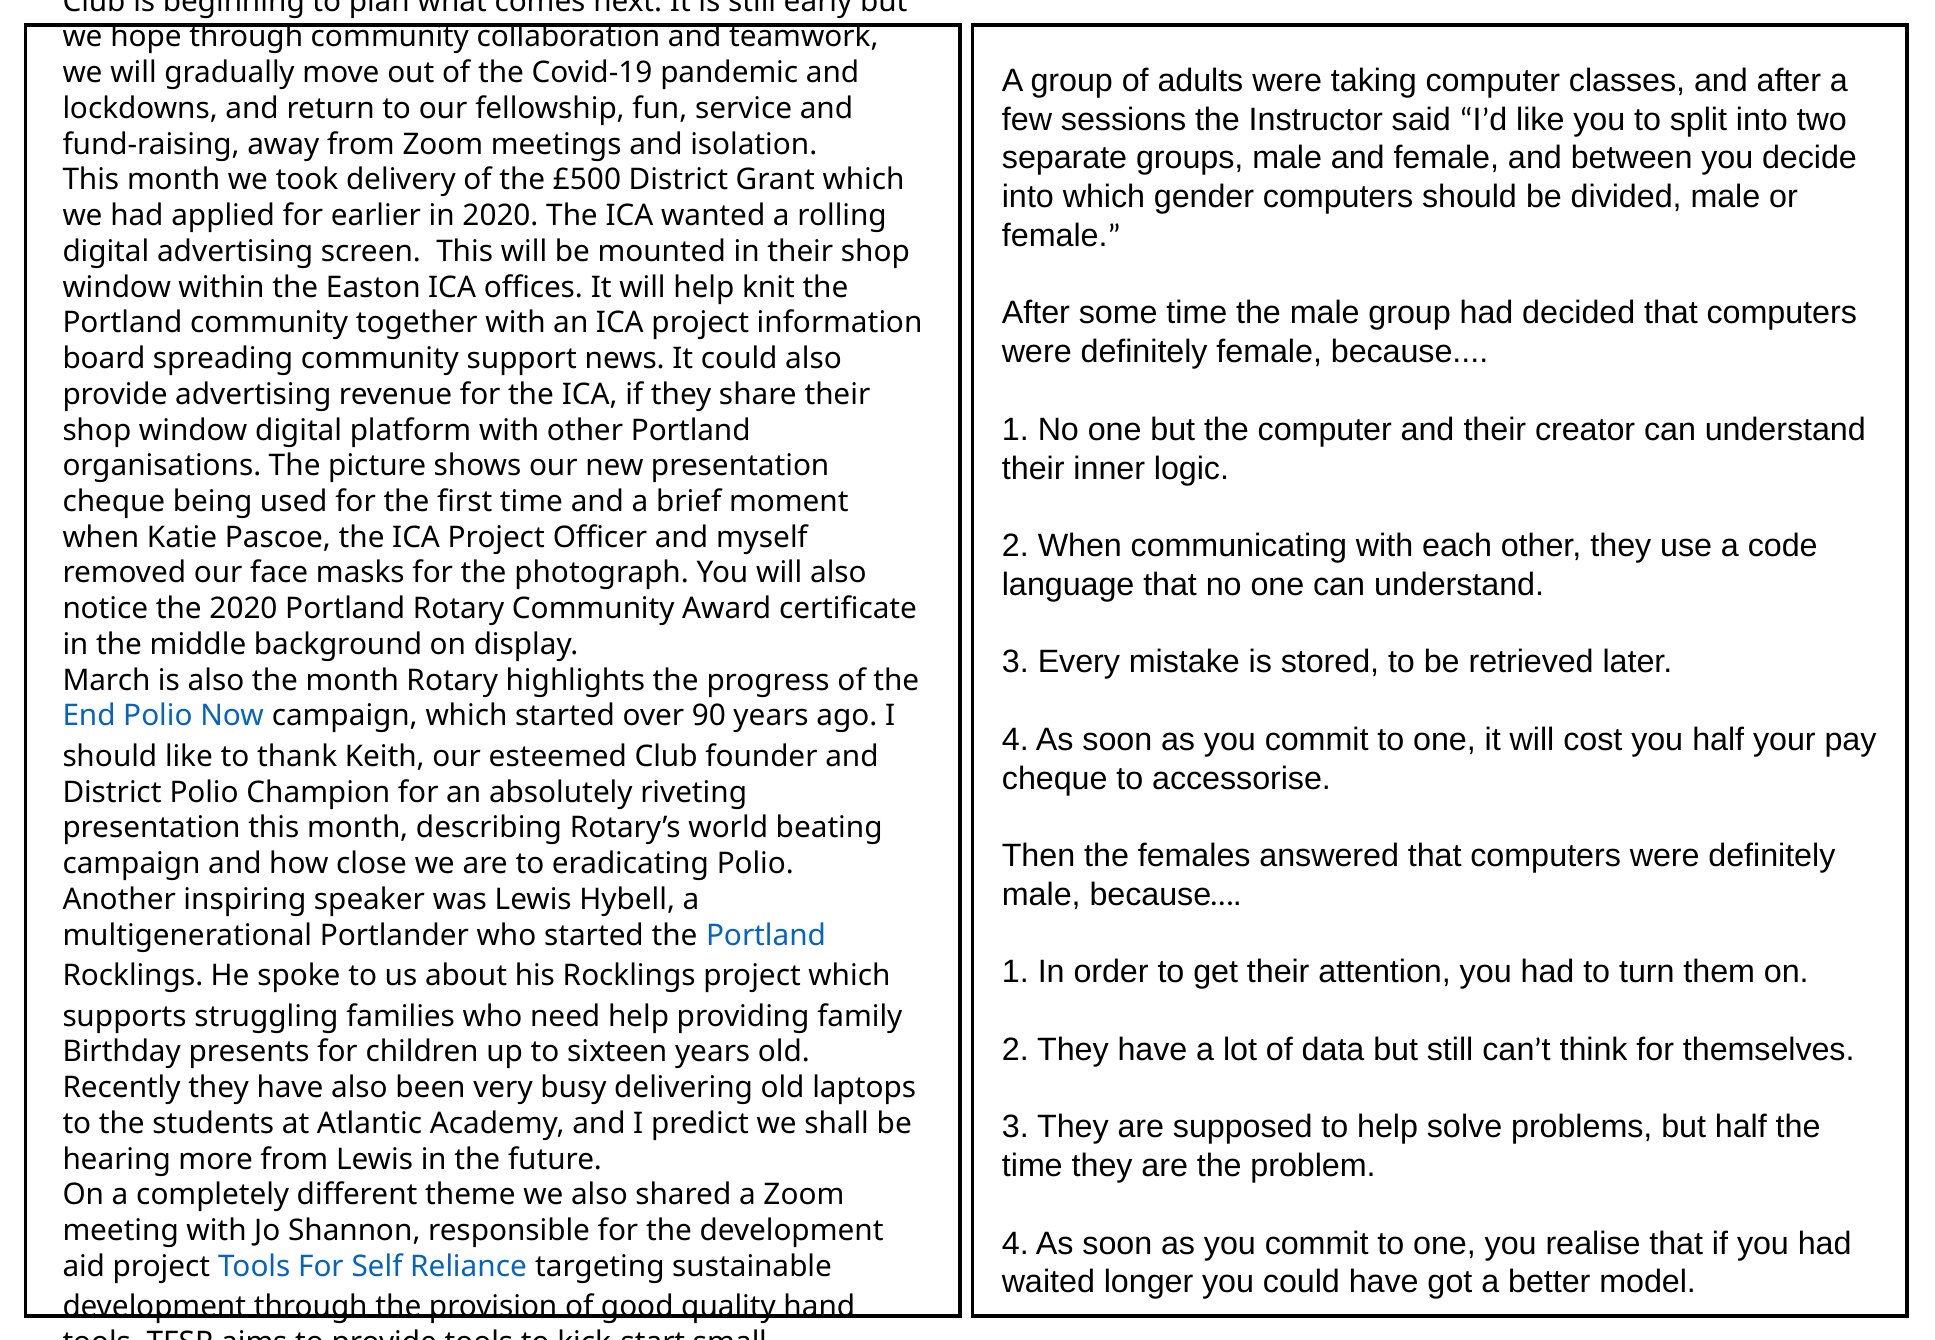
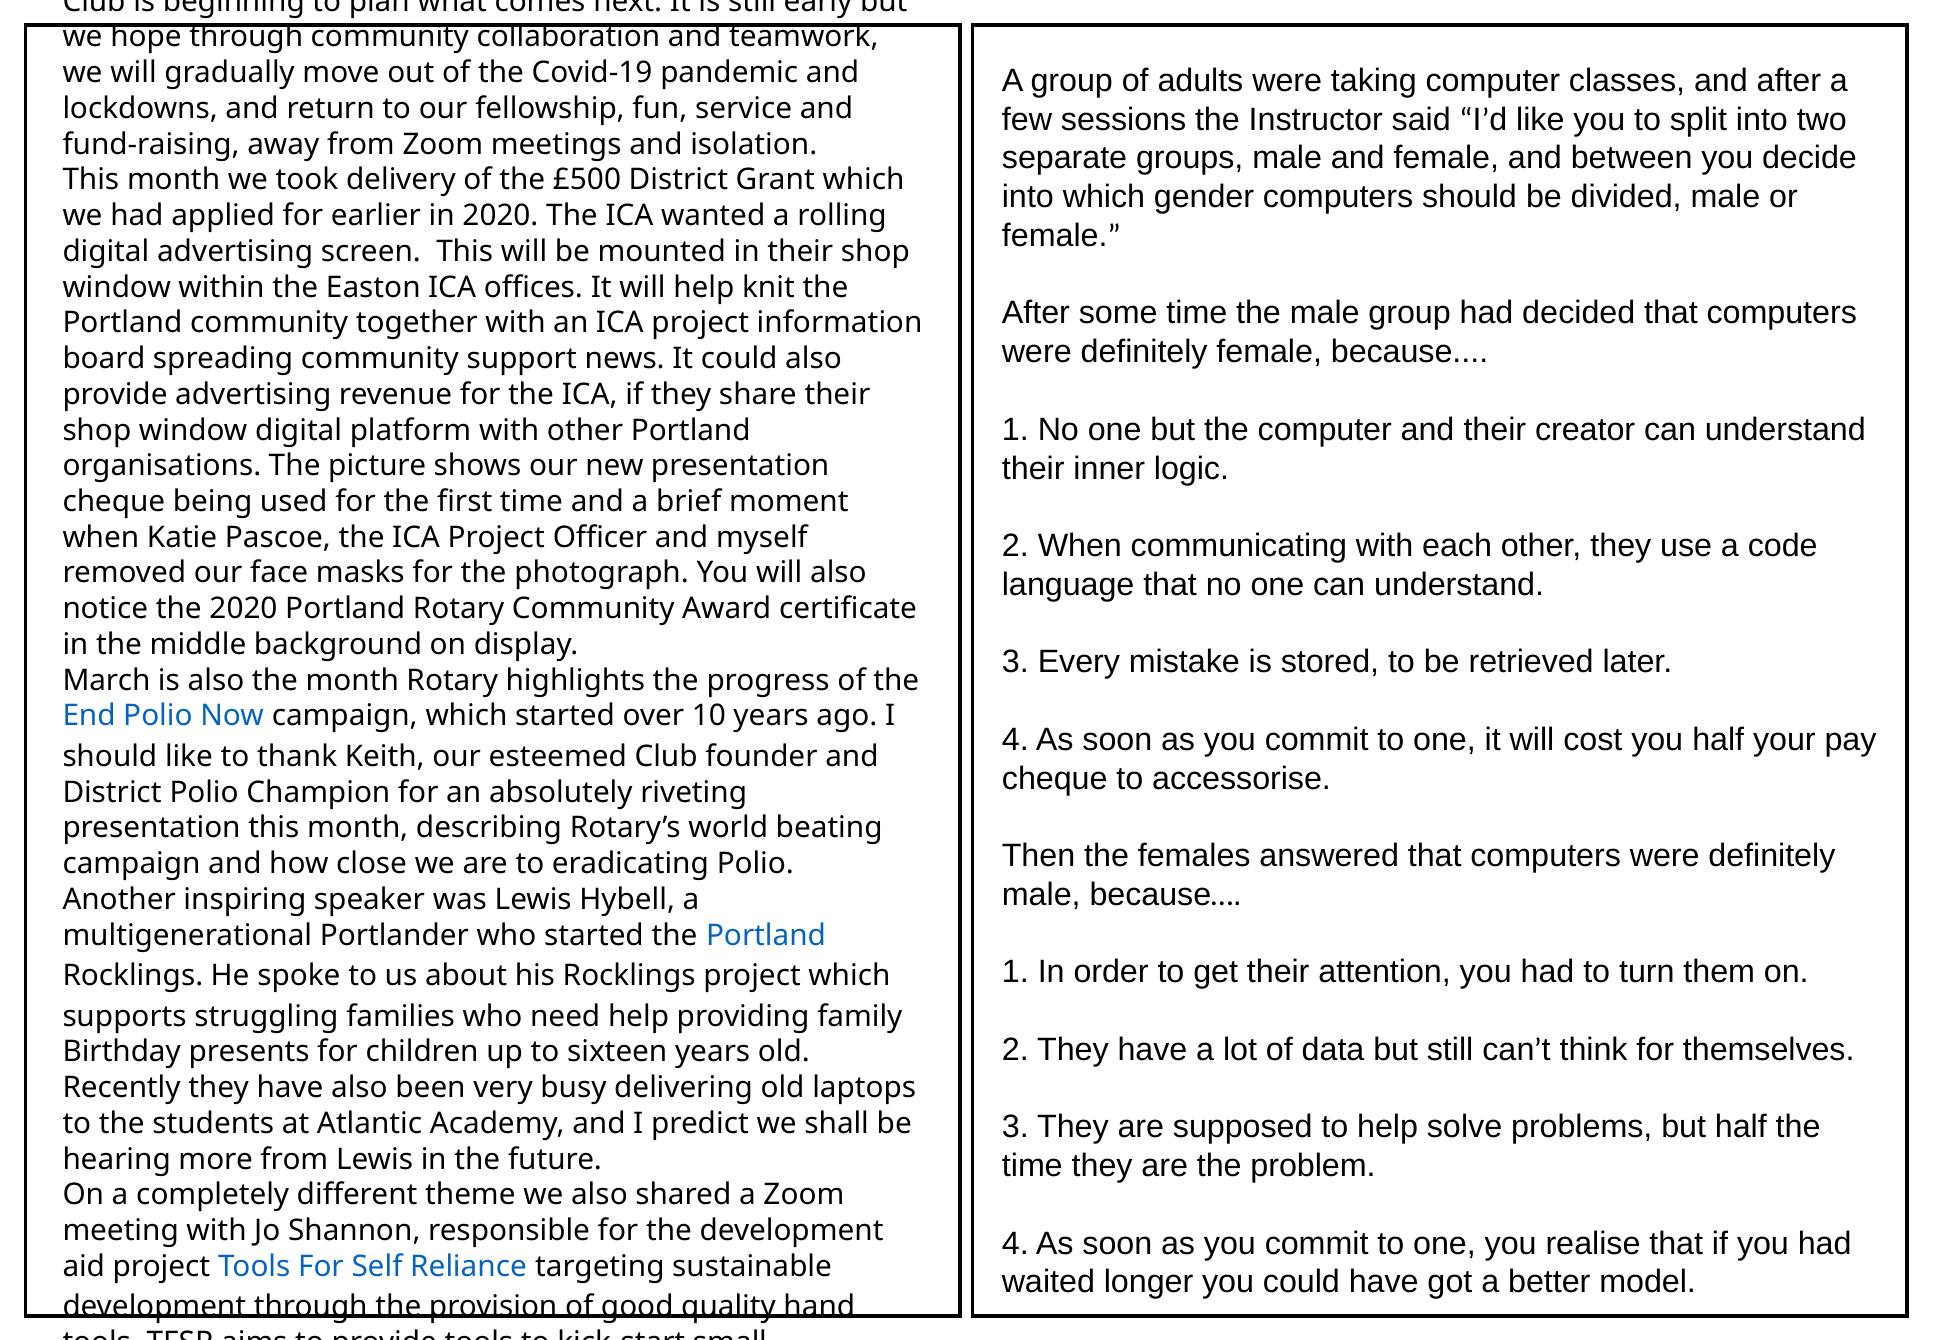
90: 90 -> 10
